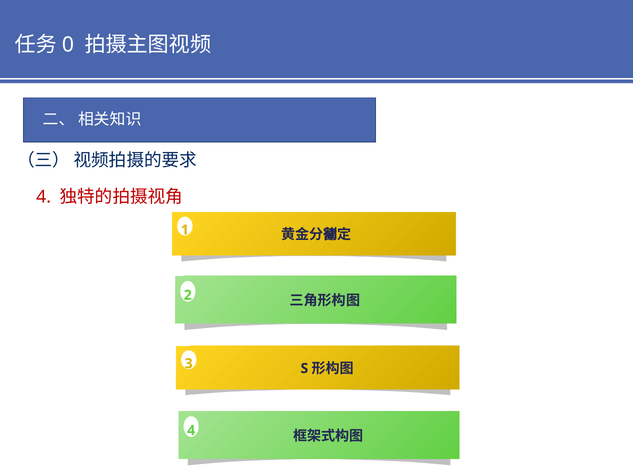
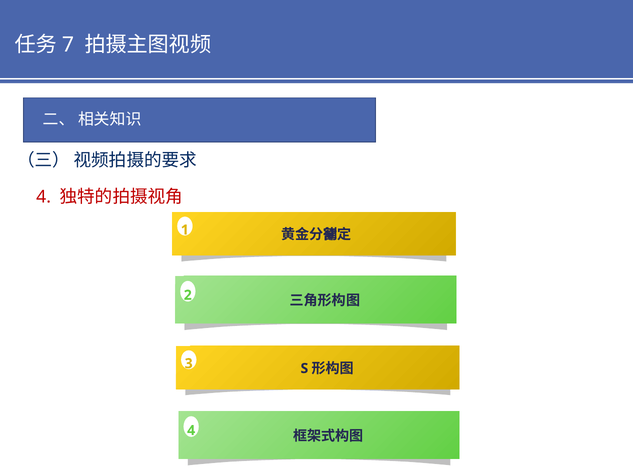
0: 0 -> 7
